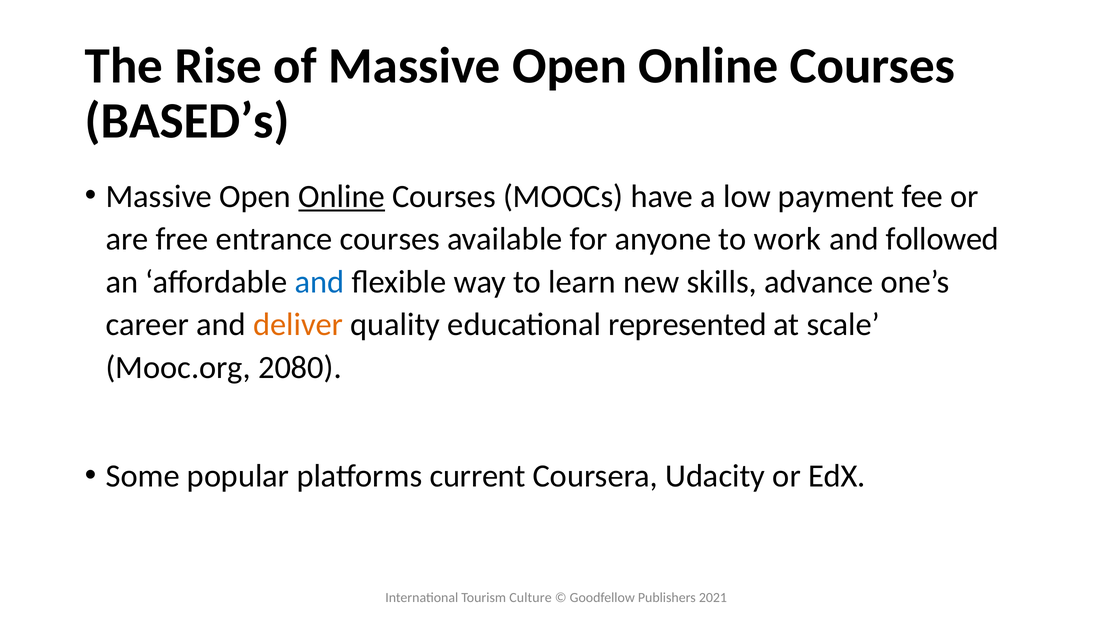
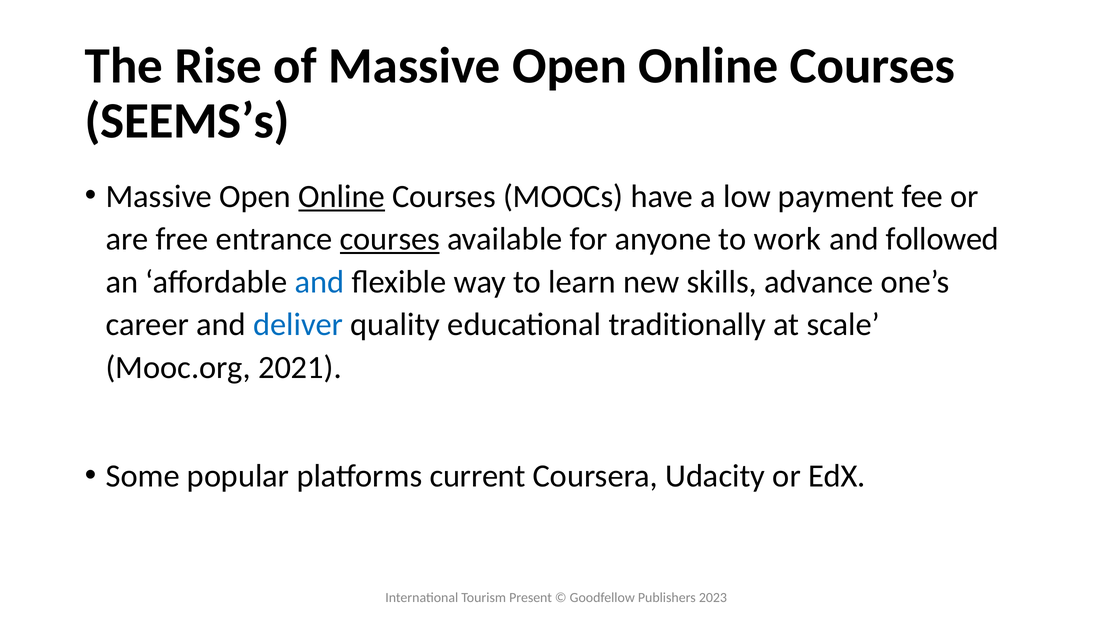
BASED’s: BASED’s -> SEEMS’s
courses at (390, 239) underline: none -> present
deliver colour: orange -> blue
represented: represented -> traditionally
2080: 2080 -> 2021
Culture: Culture -> Present
2021: 2021 -> 2023
